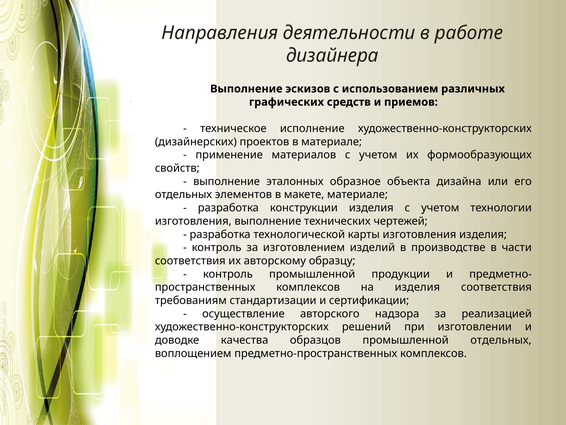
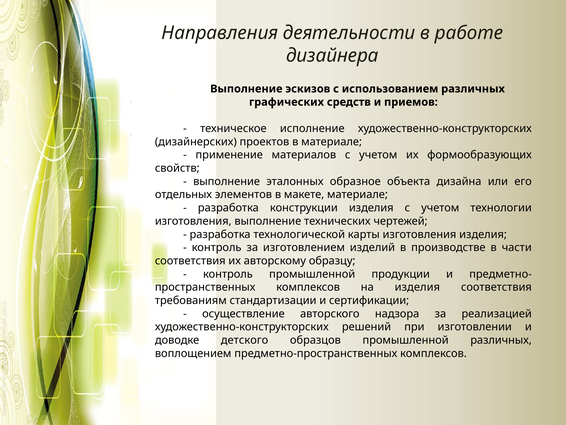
качества: качества -> детского
промышленной отдельных: отдельных -> различных
